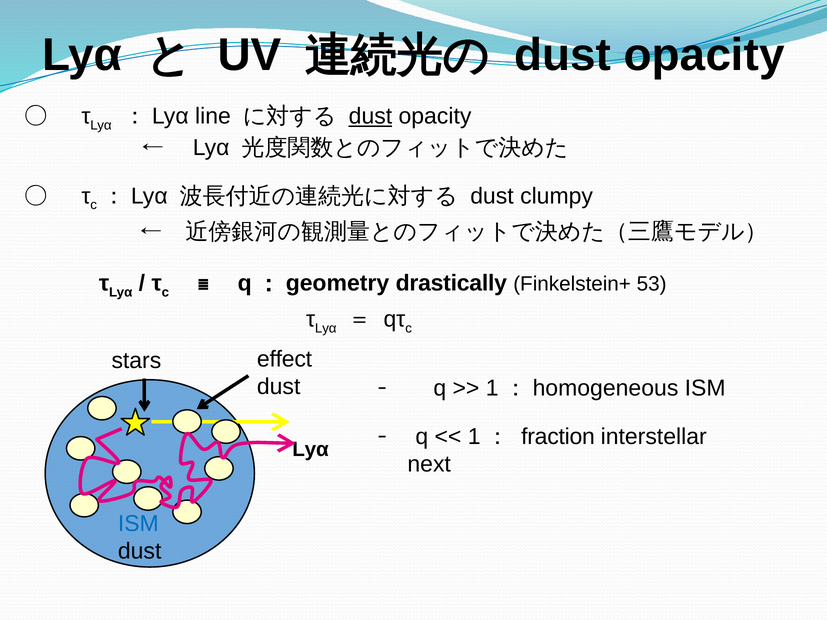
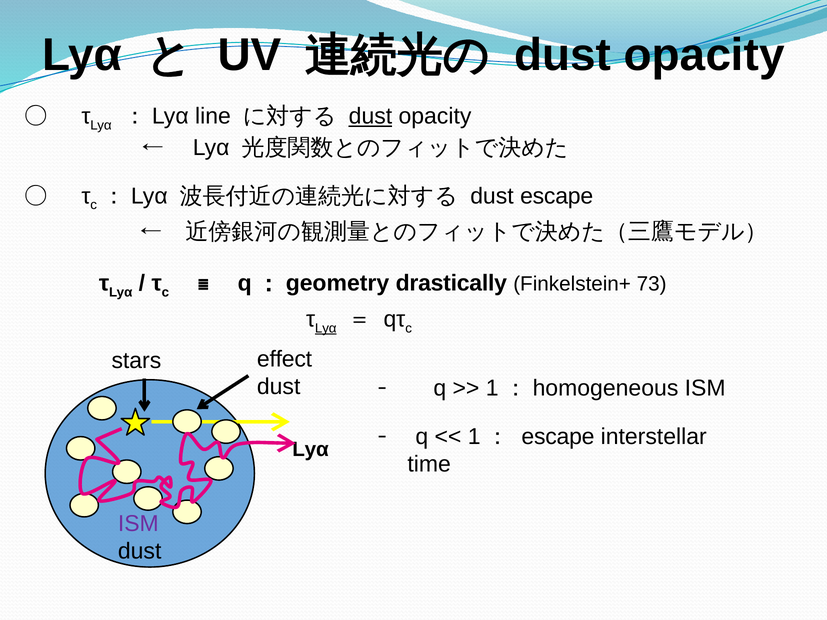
dust clumpy: clumpy -> escape
53: 53 -> 73
Lyα at (326, 328) underline: none -> present
1： fraction: fraction -> escape
next: next -> time
ISM at (138, 524) colour: blue -> purple
